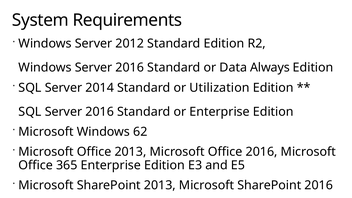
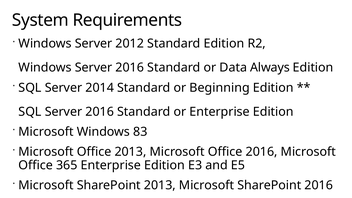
Utilization: Utilization -> Beginning
62: 62 -> 83
